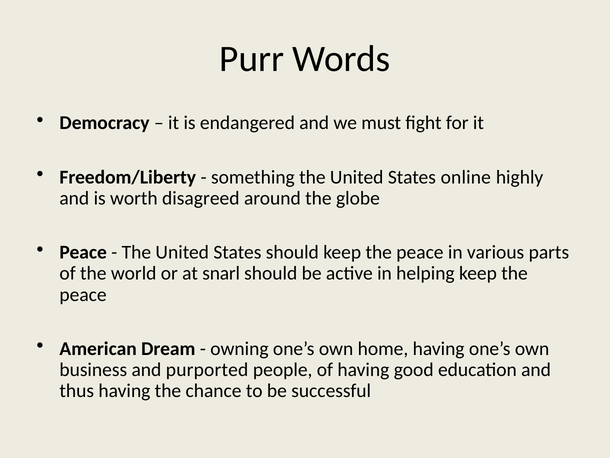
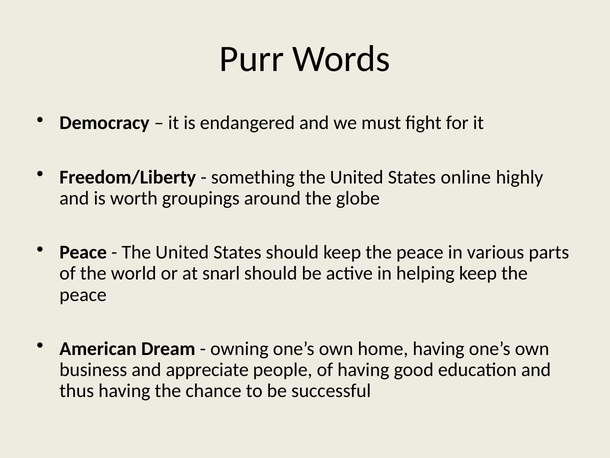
disagreed: disagreed -> groupings
purported: purported -> appreciate
